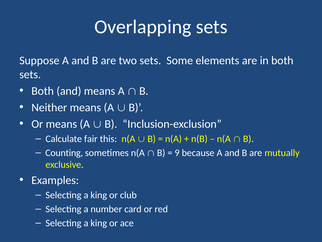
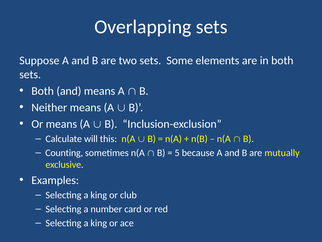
fair: fair -> will
9: 9 -> 5
